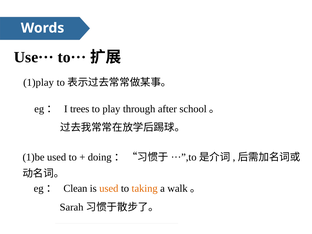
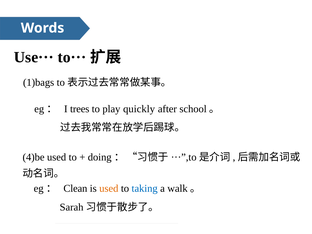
1)play: 1)play -> 1)bags
through: through -> quickly
1)be: 1)be -> 4)be
taking colour: orange -> blue
